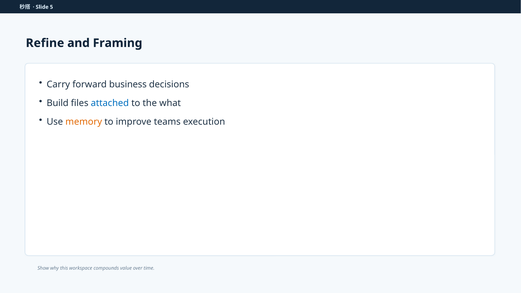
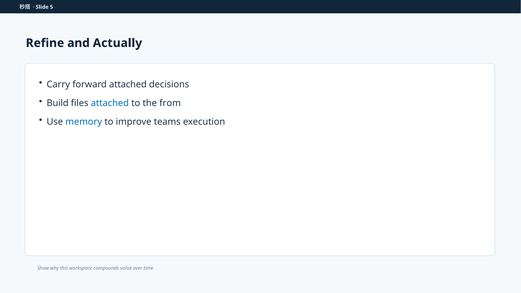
Framing: Framing -> Actually
forward business: business -> attached
what: what -> from
memory colour: orange -> blue
